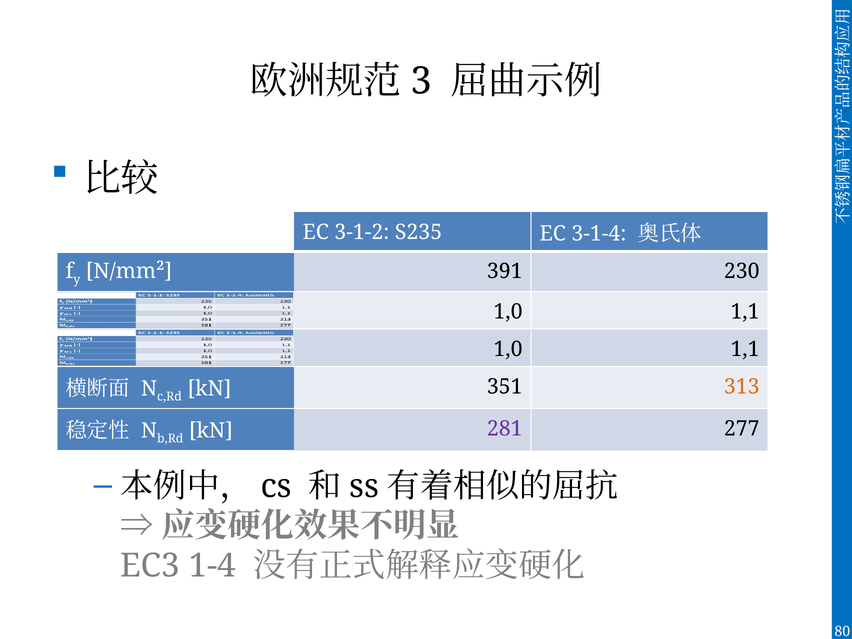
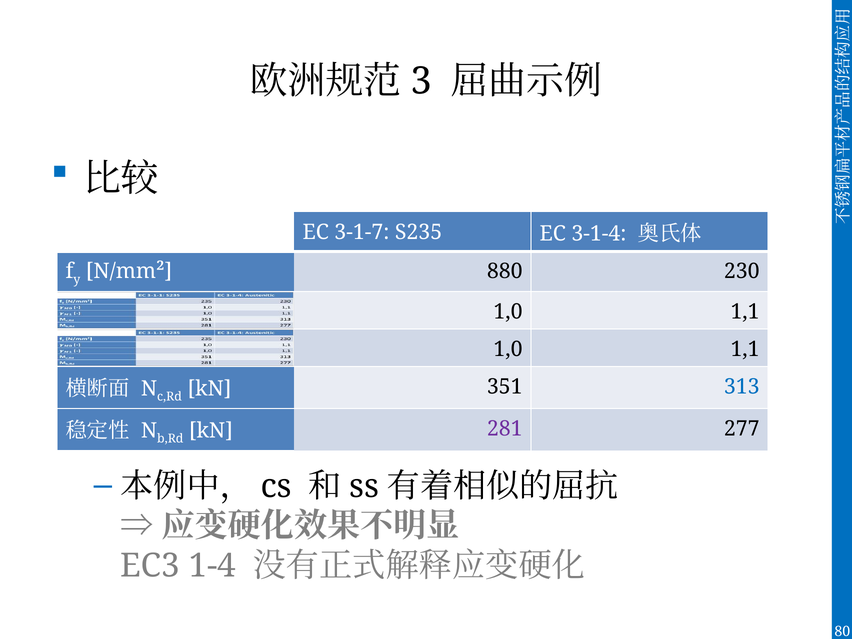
3-1-2: 3-1-2 -> 3-1-7
391: 391 -> 880
313 colour: orange -> blue
